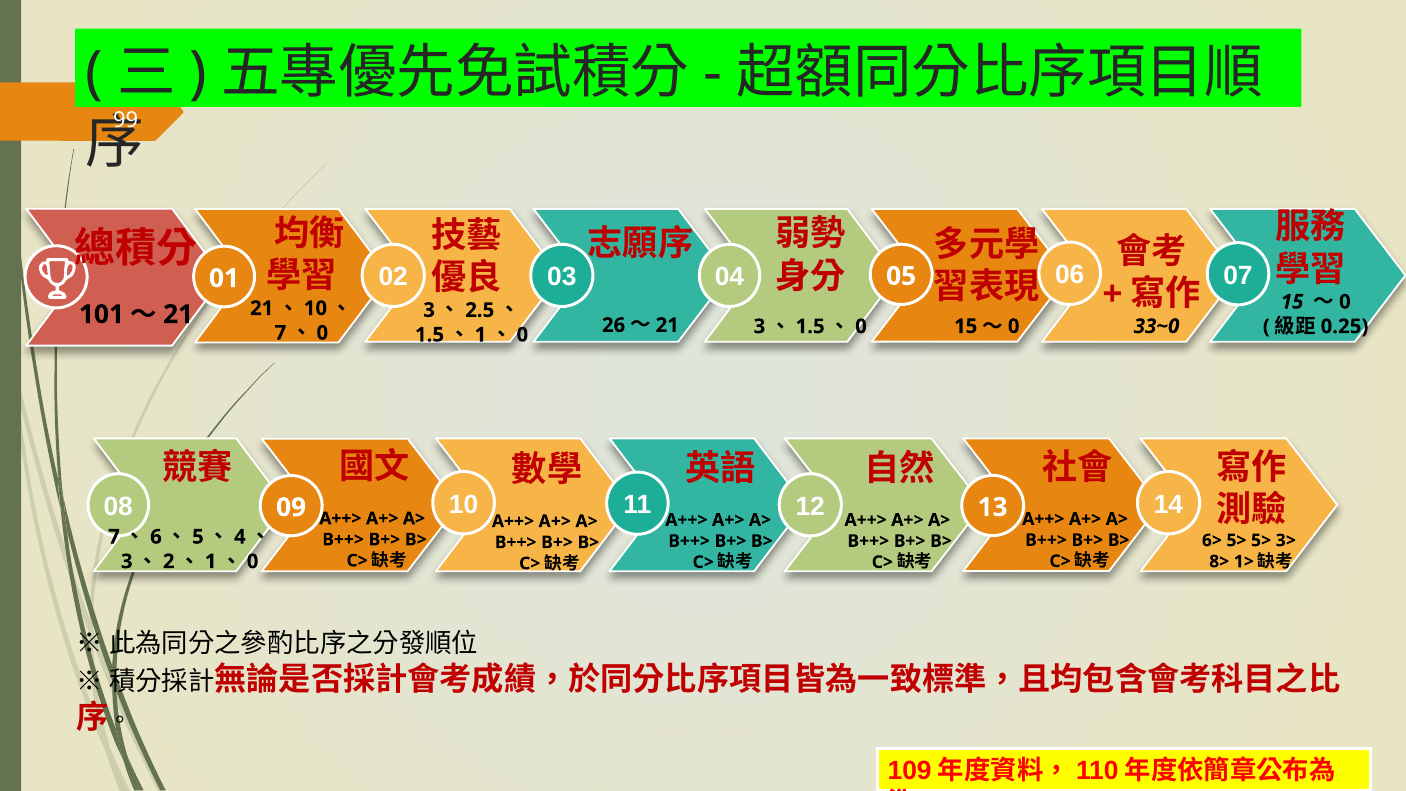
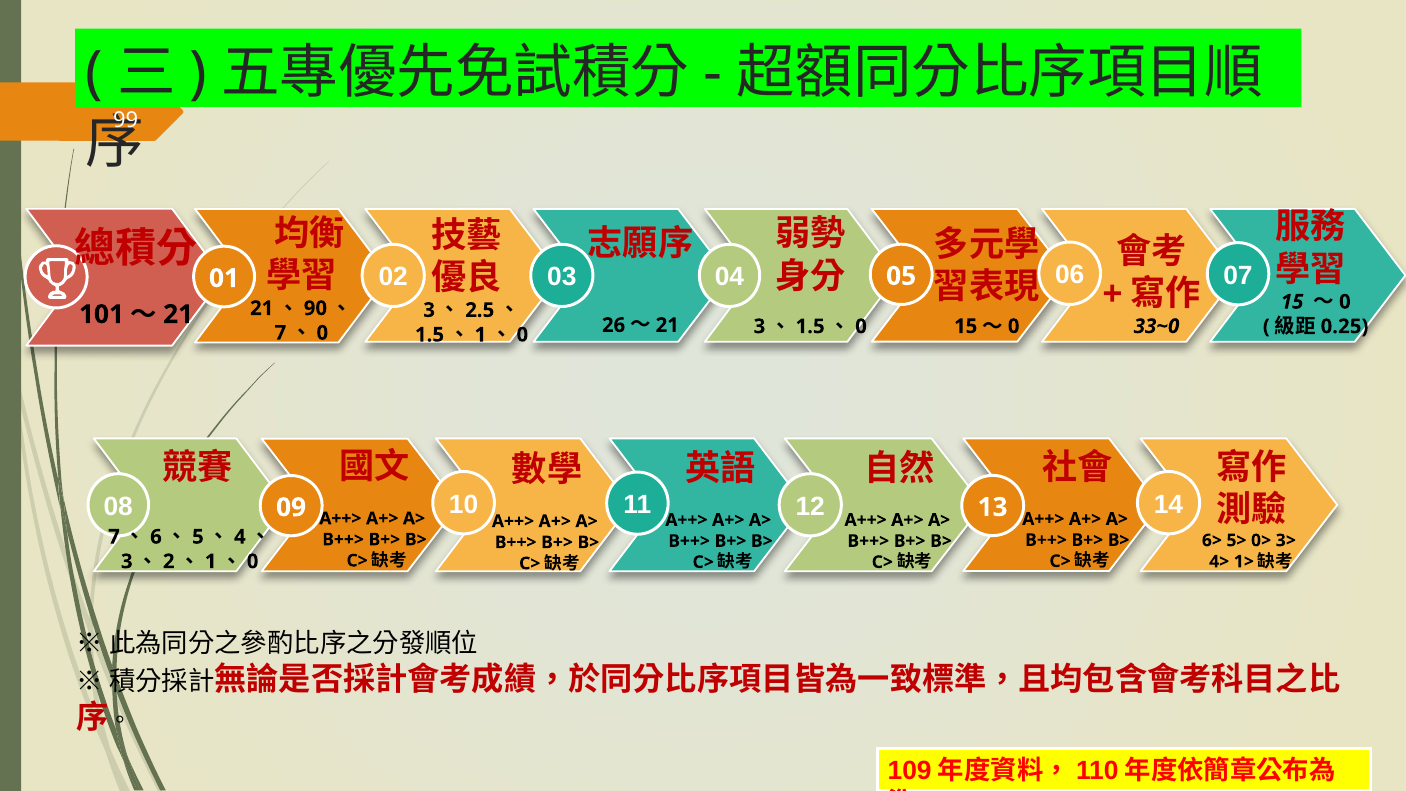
10 at (315, 308): 10 -> 90
5> 5>: 5> -> 0>
8>: 8> -> 4>
